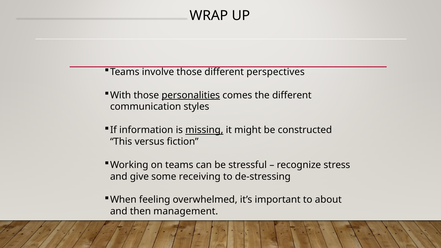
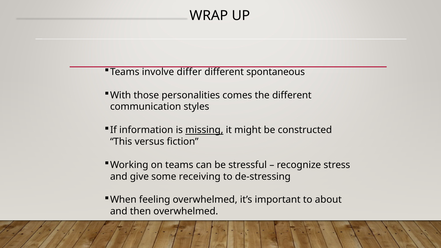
involve those: those -> differ
perspectives: perspectives -> spontaneous
personalities underline: present -> none
then management: management -> overwhelmed
